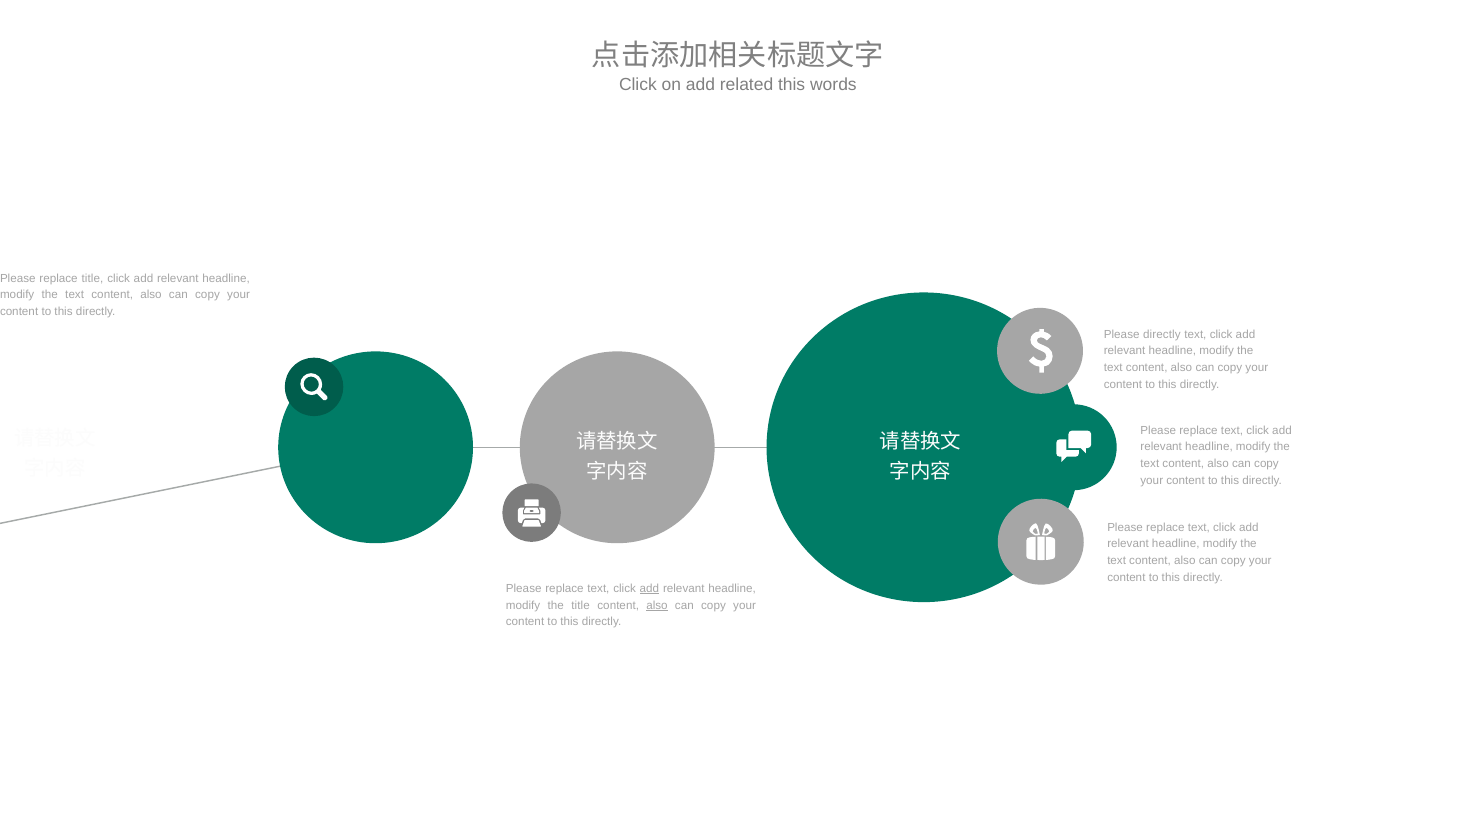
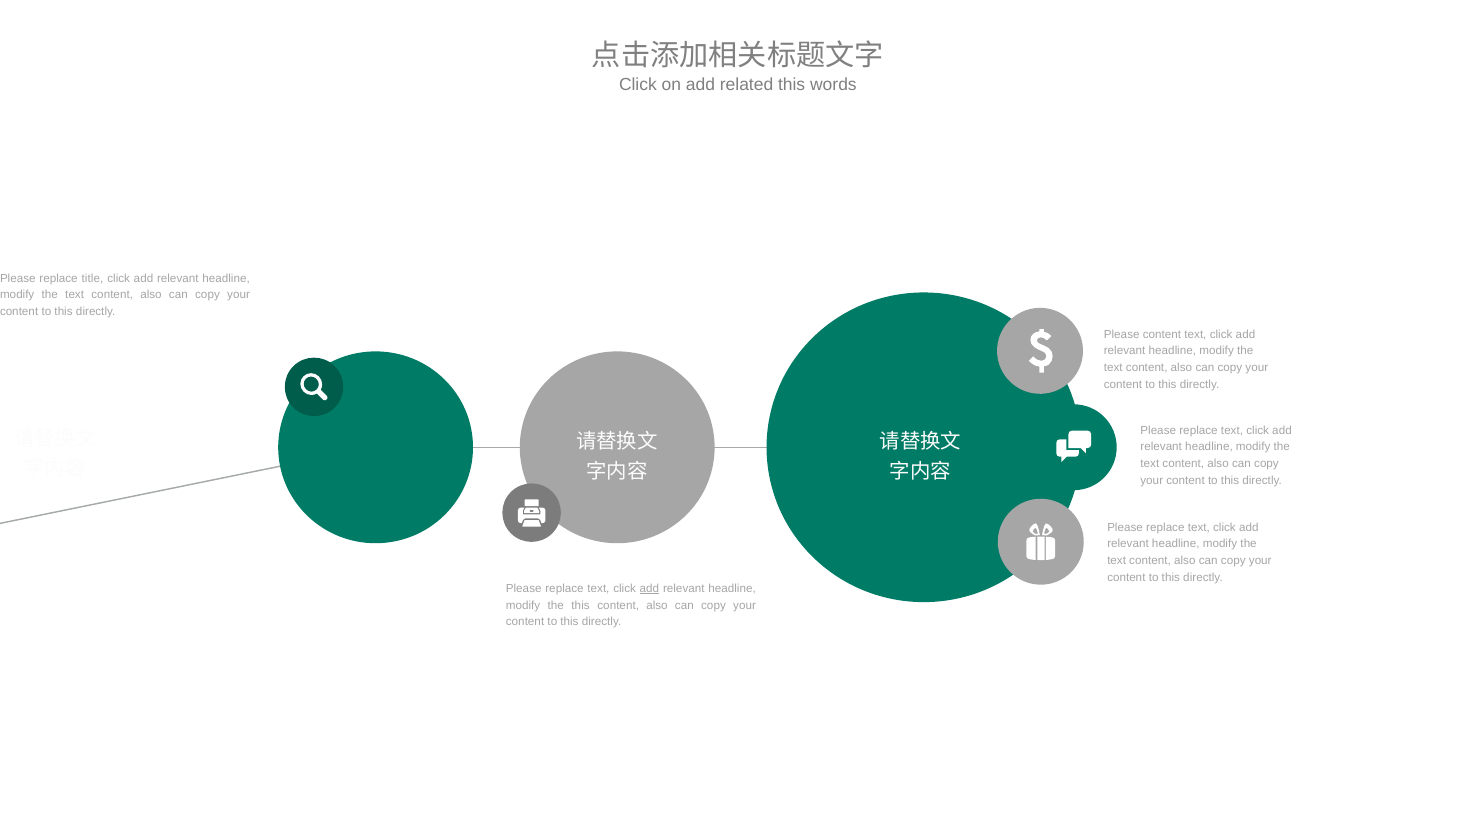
Please directly: directly -> content
the title: title -> this
also at (657, 605) underline: present -> none
